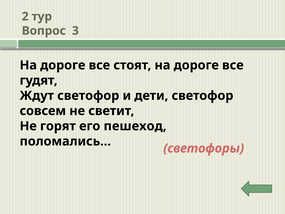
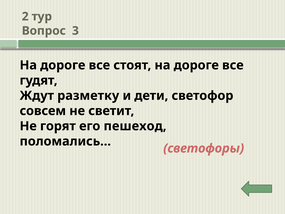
Ждут светофор: светофор -> разметку
